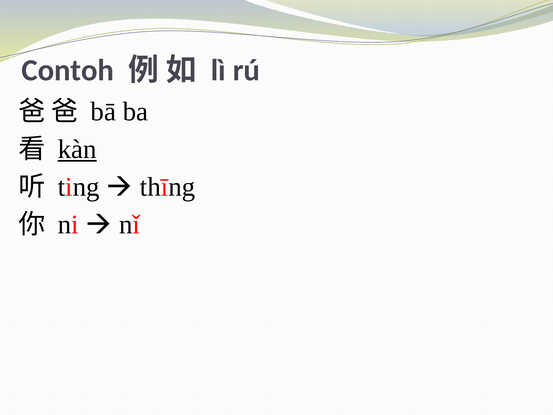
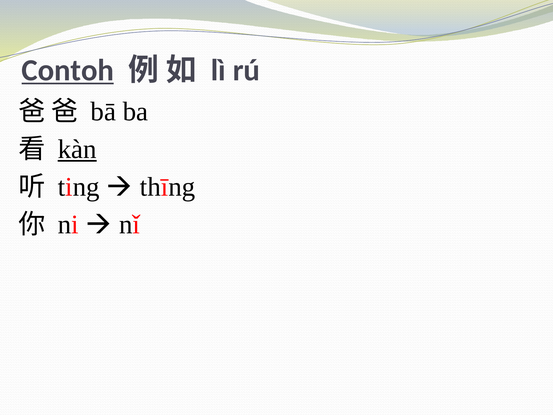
Contoh underline: none -> present
